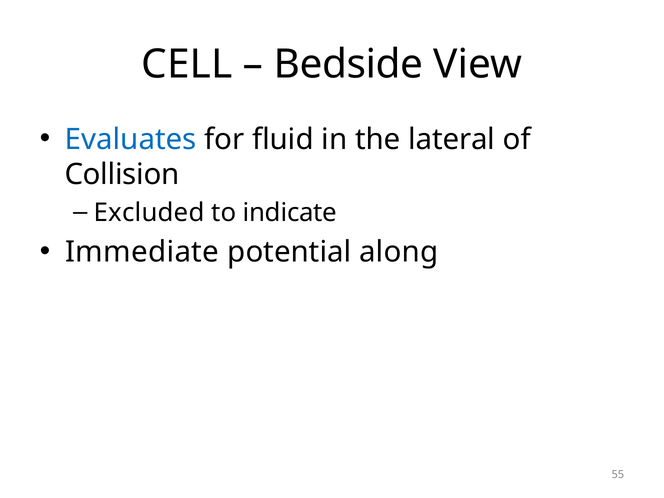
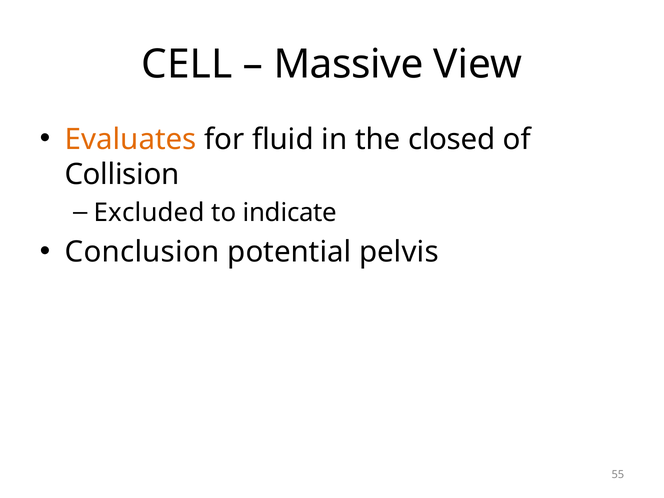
Bedside: Bedside -> Massive
Evaluates colour: blue -> orange
lateral: lateral -> closed
Immediate: Immediate -> Conclusion
along: along -> pelvis
